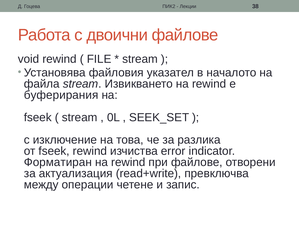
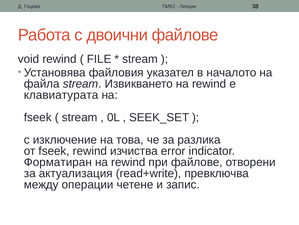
буферирания: буферирания -> клавиатурата
